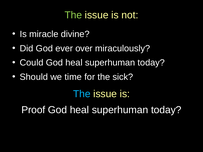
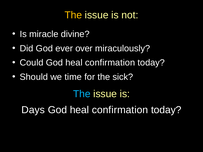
The at (73, 15) colour: light green -> yellow
Could God heal superhuman: superhuman -> confirmation
Proof: Proof -> Days
superhuman at (120, 110): superhuman -> confirmation
